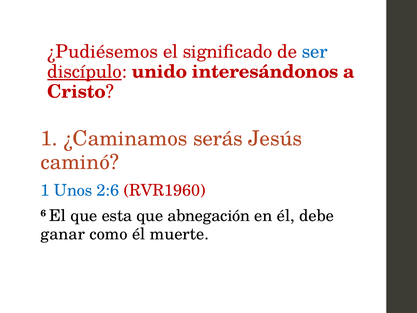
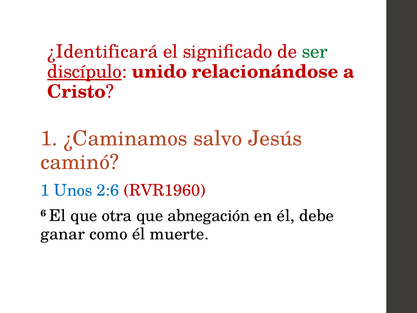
¿Pudiésemos: ¿Pudiésemos -> ¿Identificará
ser colour: blue -> green
interesándonos: interesándonos -> relacionándose
serás: serás -> salvo
esta: esta -> otra
